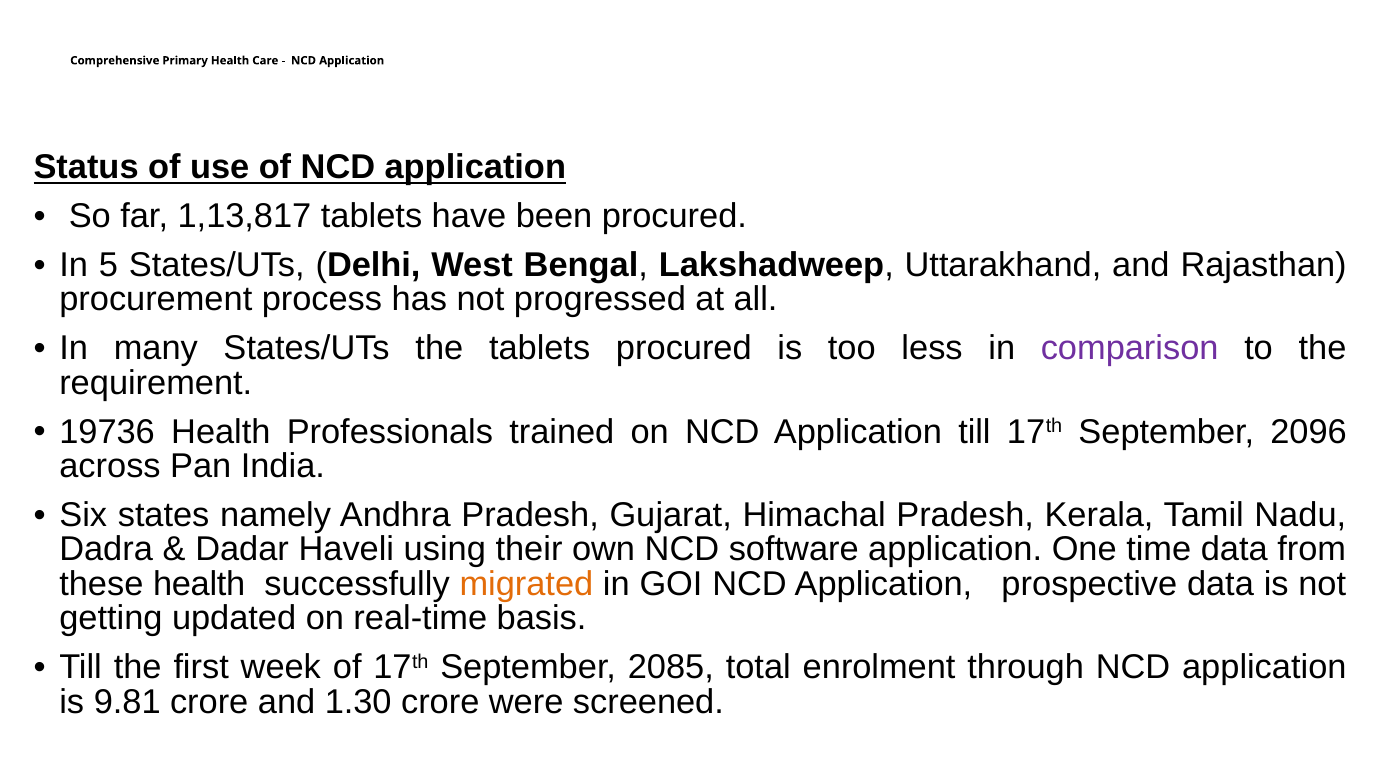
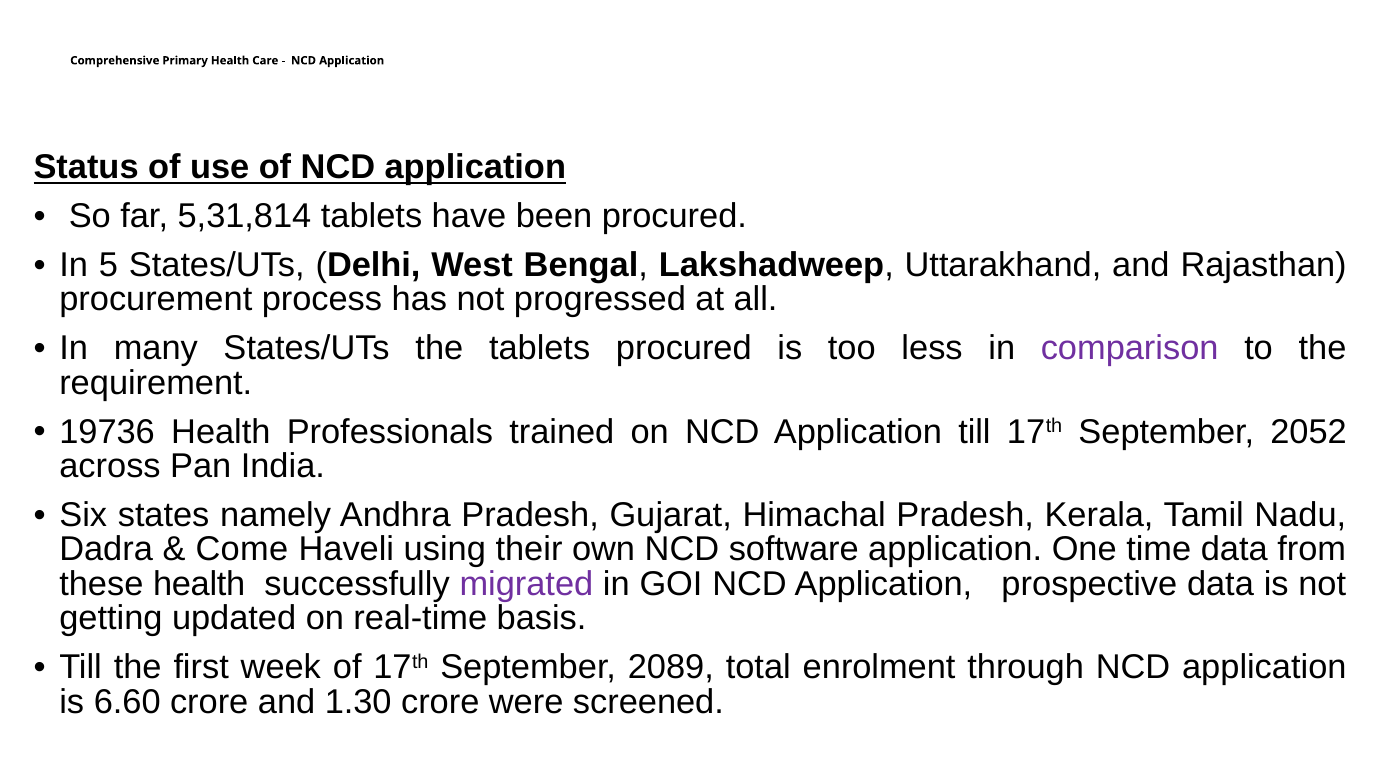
1,13,817: 1,13,817 -> 5,31,814
2096: 2096 -> 2052
Dadar: Dadar -> Come
migrated colour: orange -> purple
2085: 2085 -> 2089
9.81: 9.81 -> 6.60
